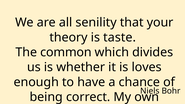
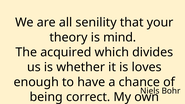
taste: taste -> mind
common: common -> acquired
